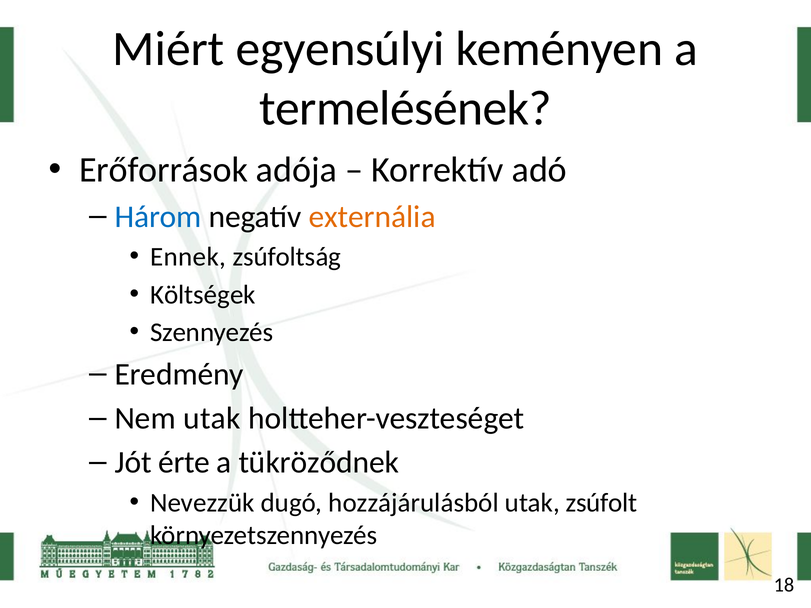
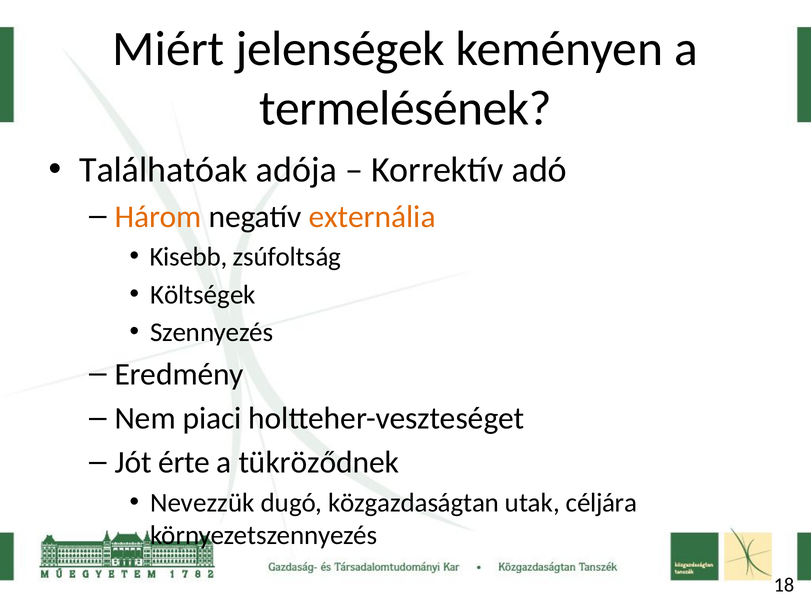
egyensúlyi: egyensúlyi -> jelenségek
Erőforrások: Erőforrások -> Találhatóak
Három colour: blue -> orange
Ennek: Ennek -> Kisebb
Nem utak: utak -> piaci
hozzájárulásból: hozzájárulásból -> közgazdaságtan
zsúfolt: zsúfolt -> céljára
